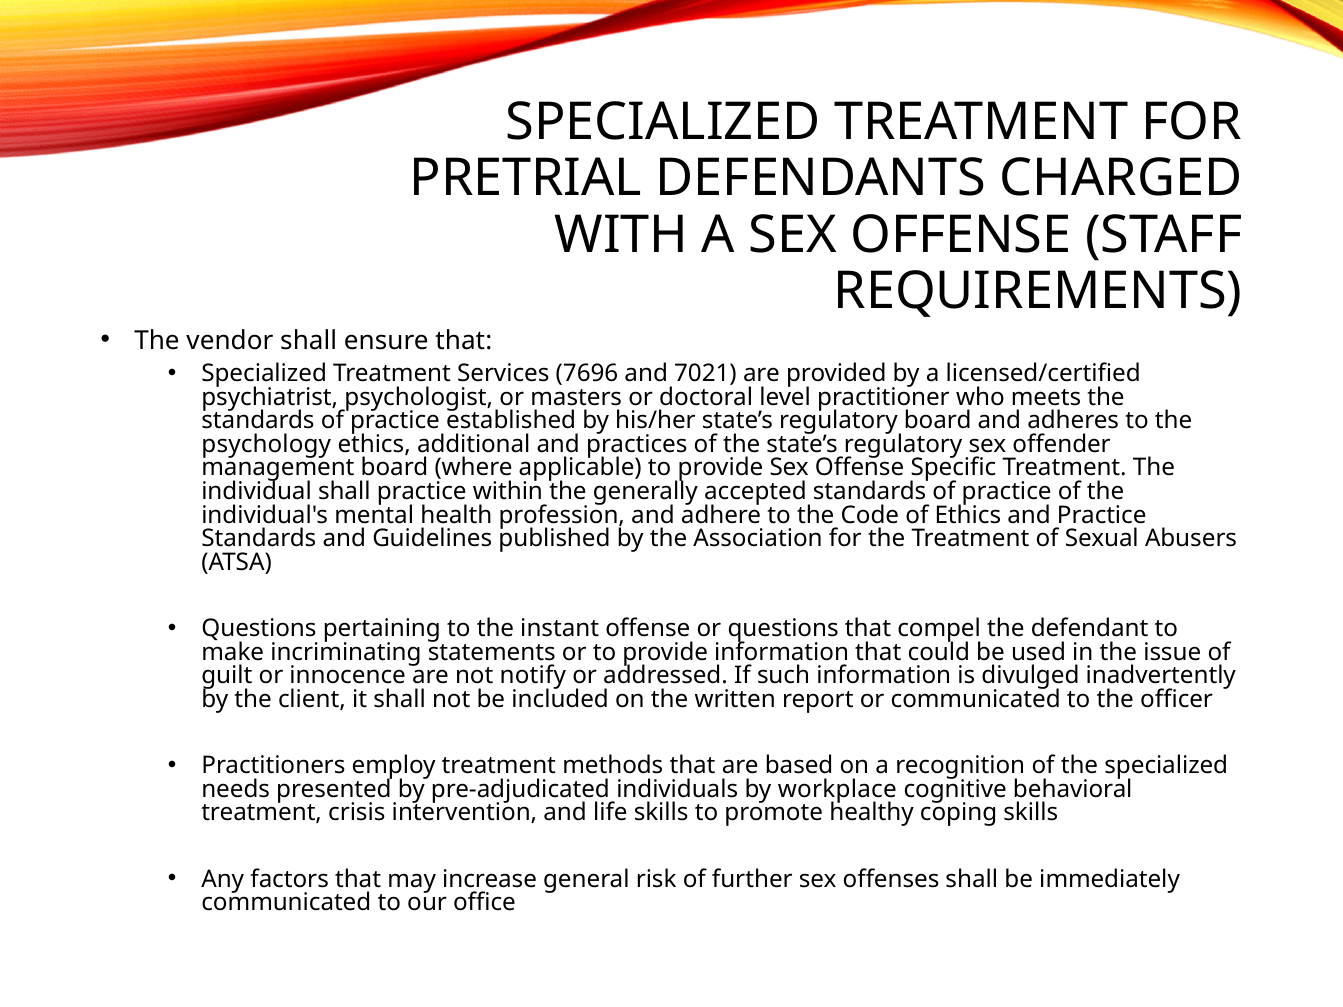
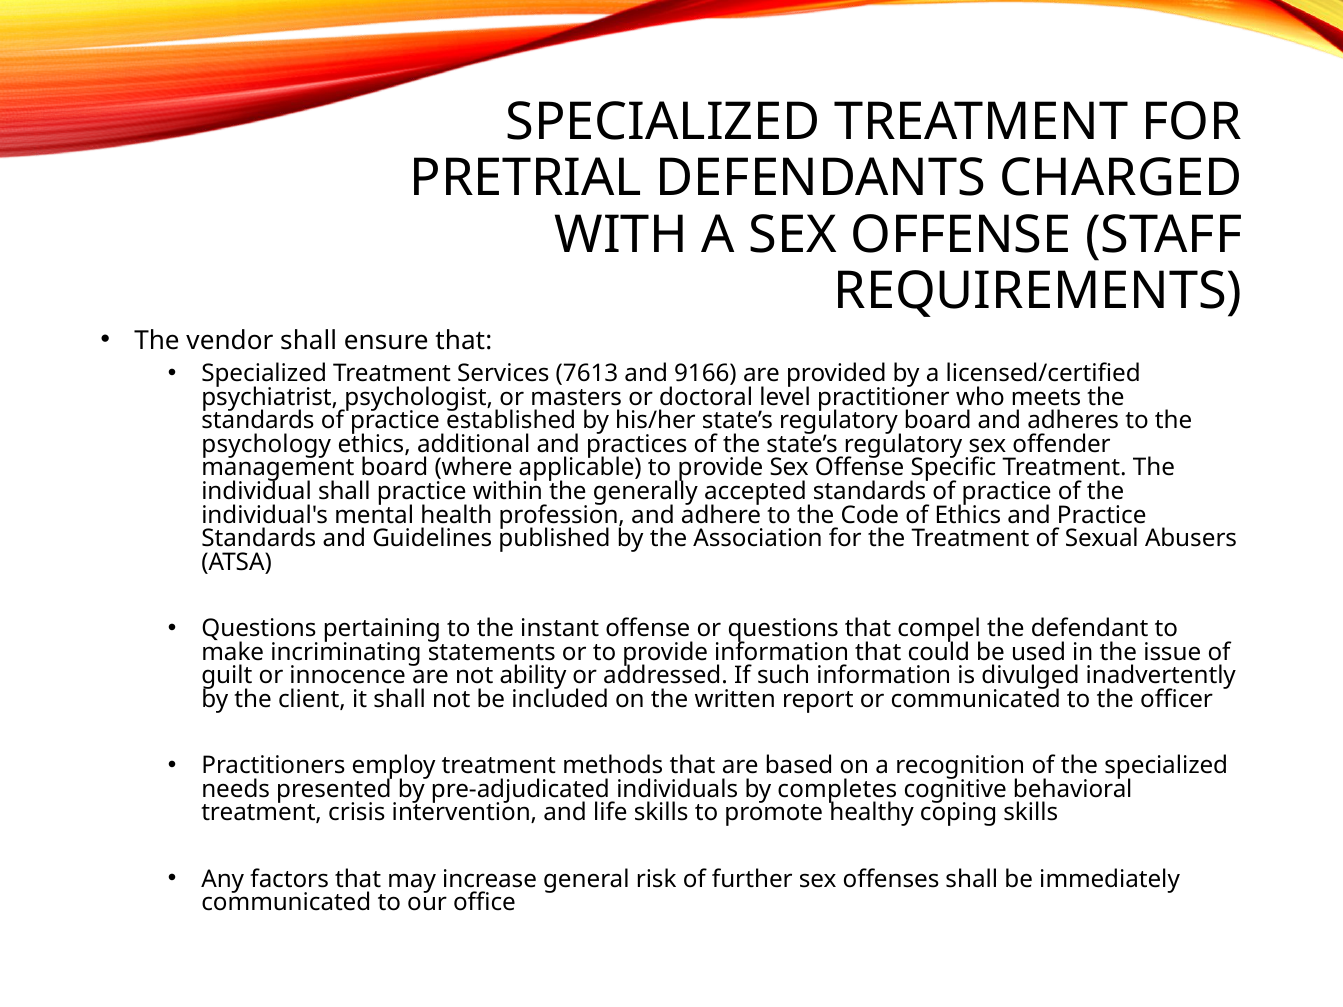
7696: 7696 -> 7613
7021: 7021 -> 9166
notify: notify -> ability
workplace: workplace -> completes
